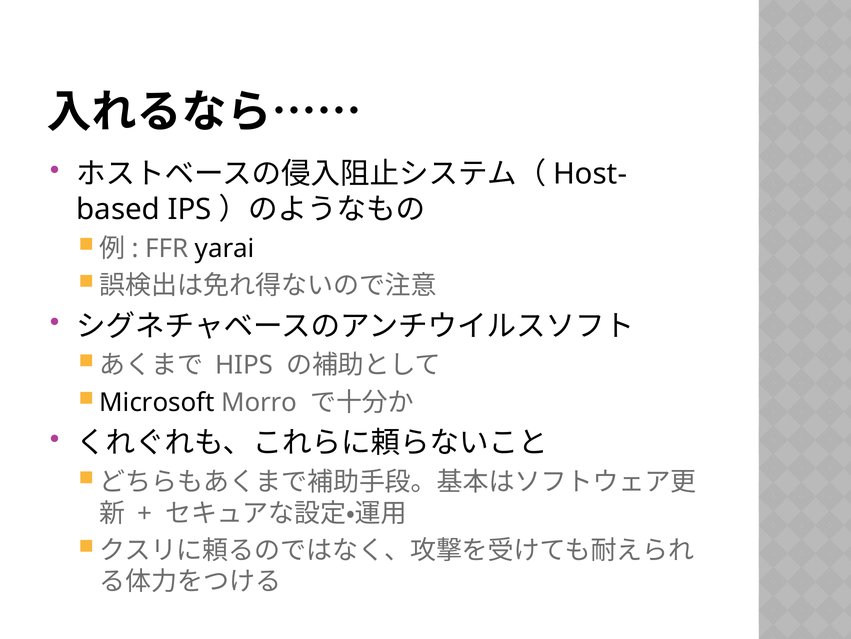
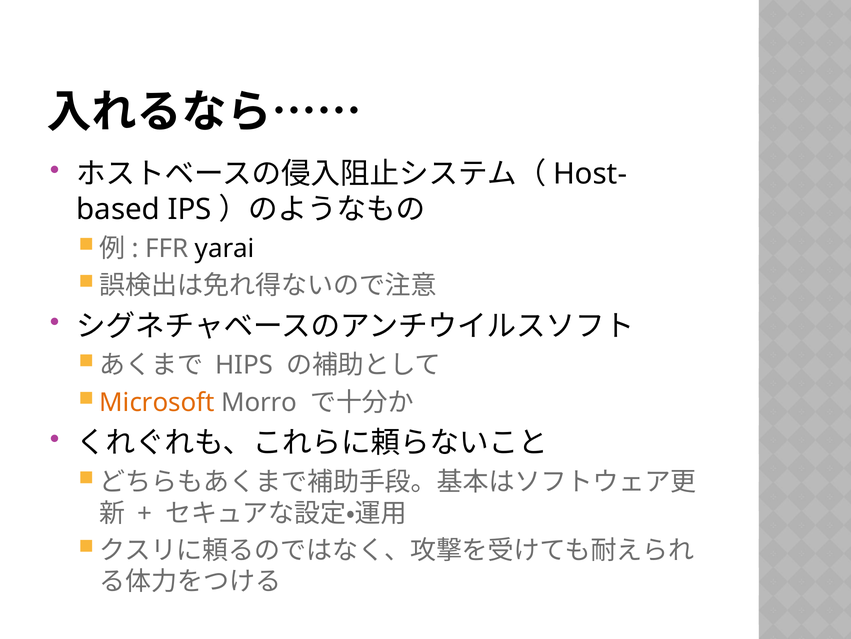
Microsoft colour: black -> orange
